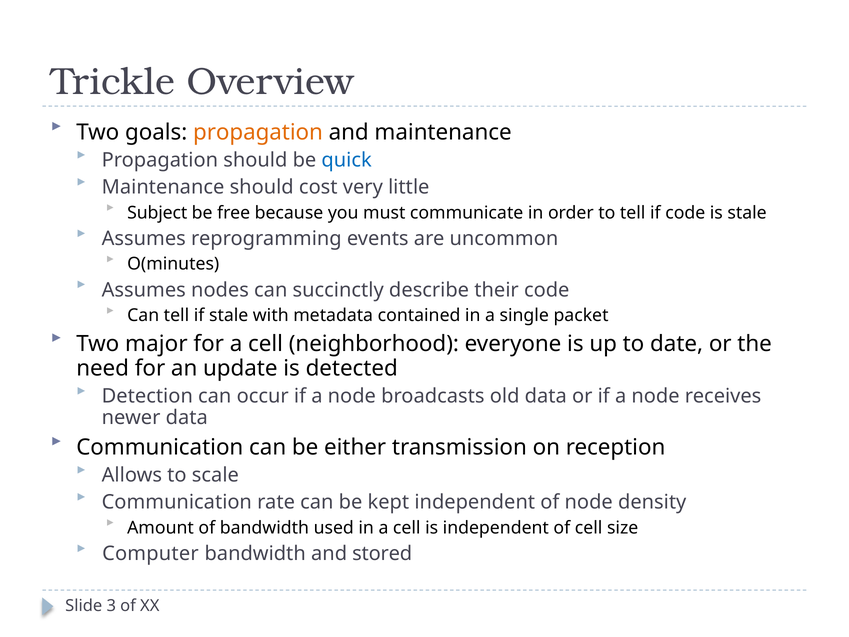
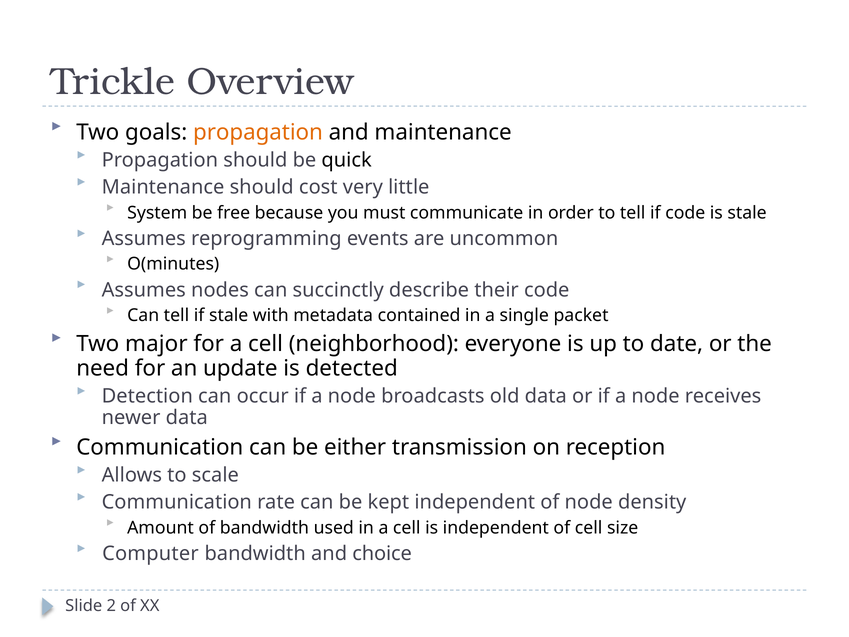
quick colour: blue -> black
Subject: Subject -> System
stored: stored -> choice
3: 3 -> 2
